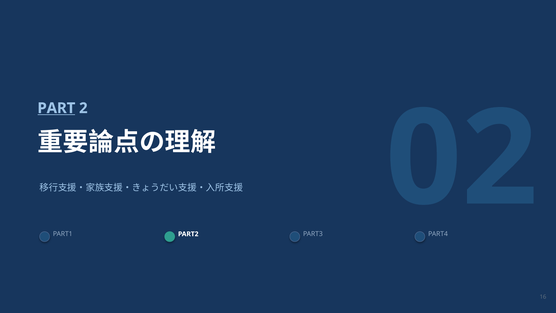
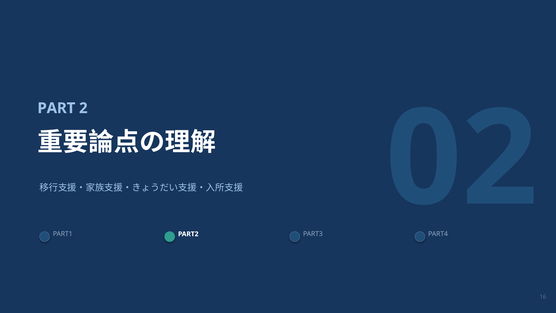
PART underline: present -> none
